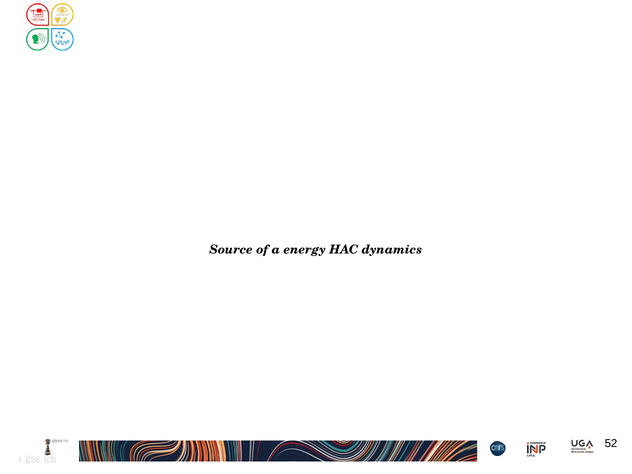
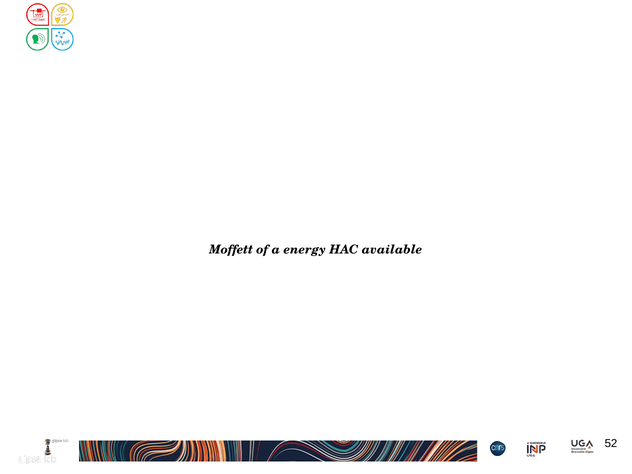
Source: Source -> Moffett
dynamics: dynamics -> available
